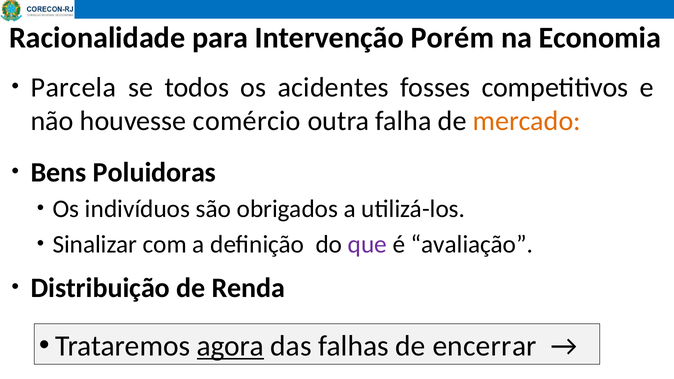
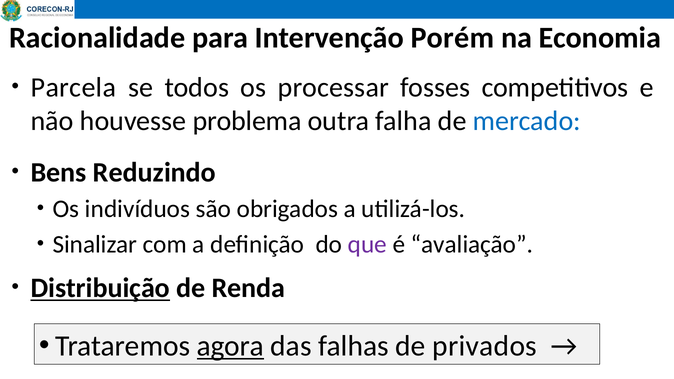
acidentes: acidentes -> processar
comércio: comércio -> problema
mercado colour: orange -> blue
Poluidoras: Poluidoras -> Reduzindo
Distribuição underline: none -> present
encerrar: encerrar -> privados
